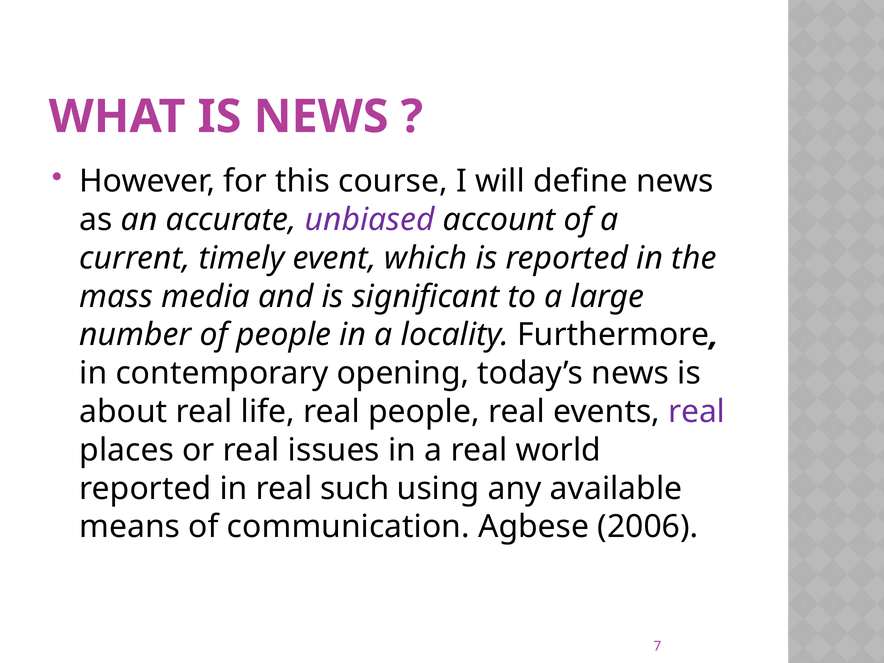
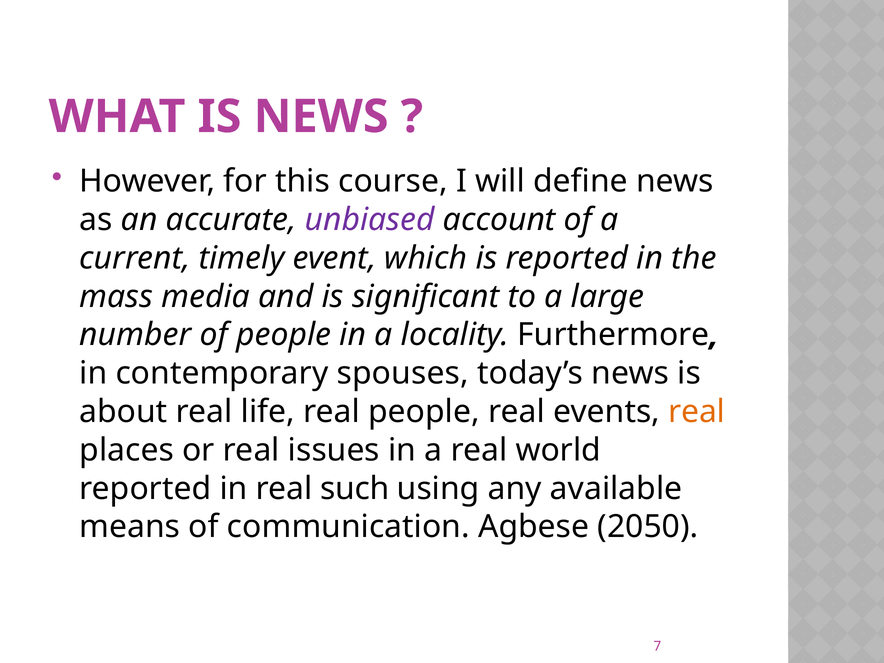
opening: opening -> spouses
real at (697, 412) colour: purple -> orange
2006: 2006 -> 2050
